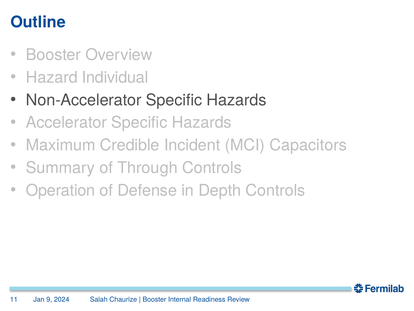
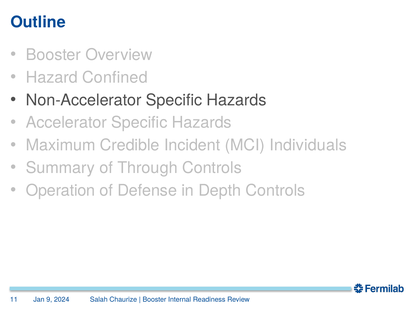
Individual: Individual -> Confined
Capacitors: Capacitors -> Individuals
